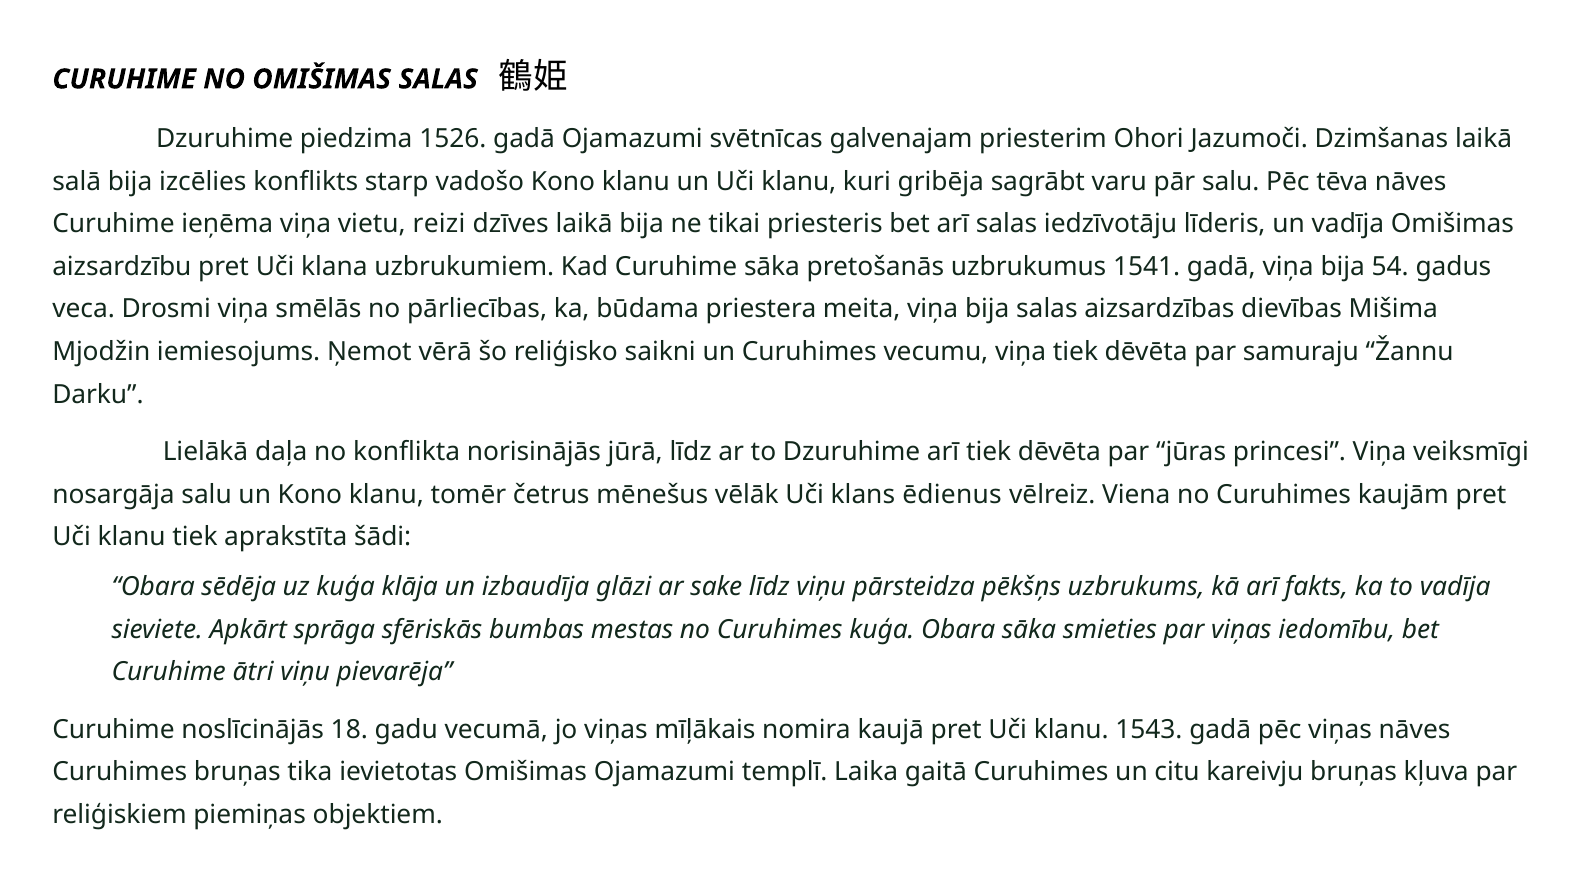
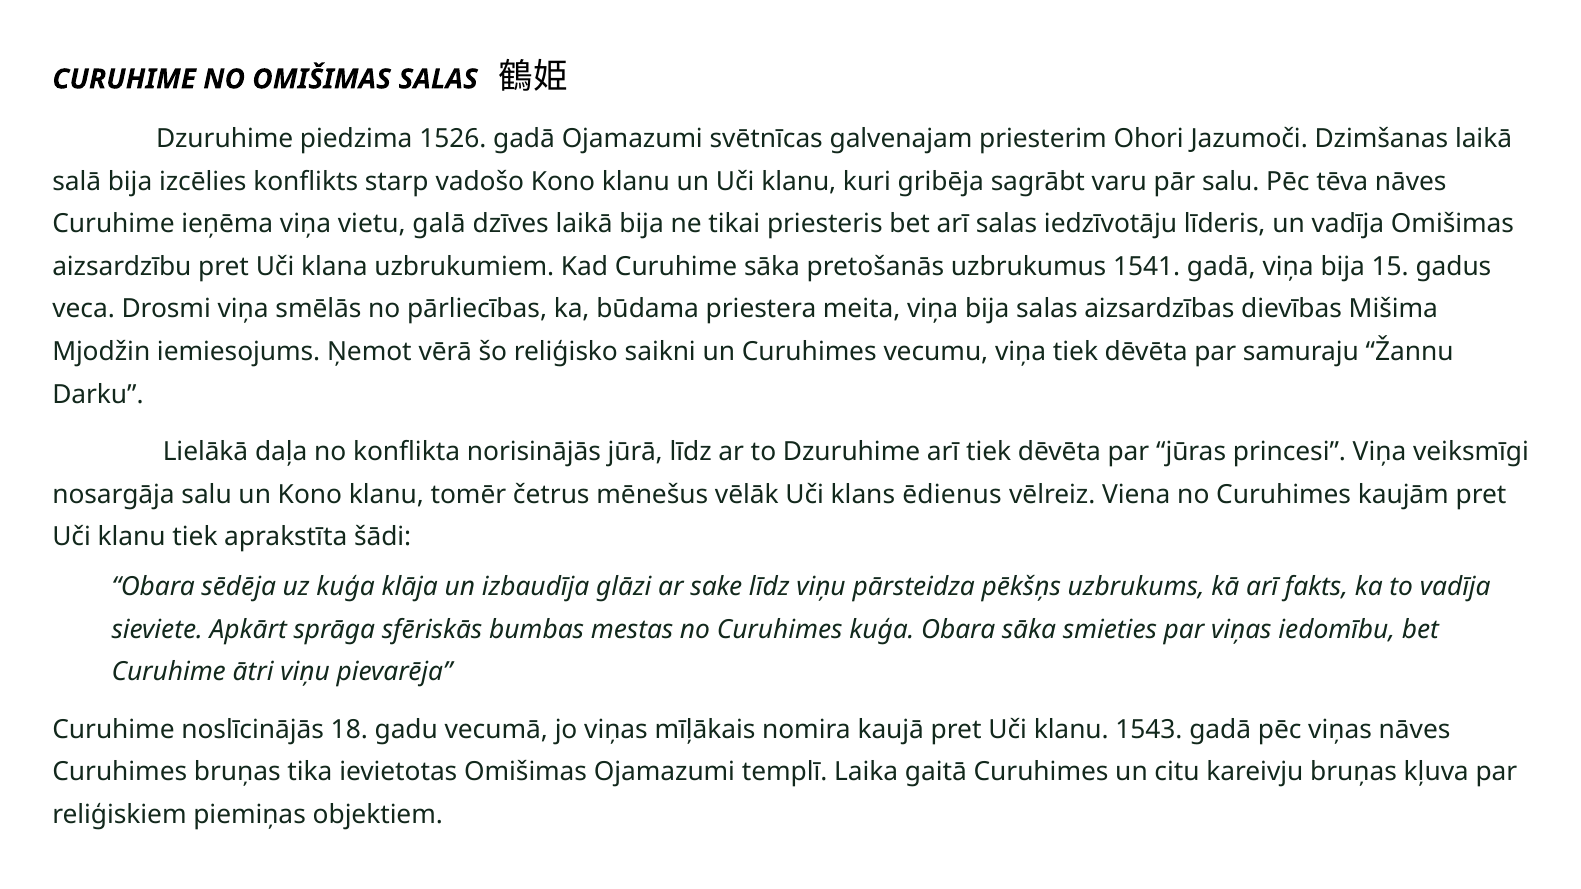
reizi: reizi -> galā
54: 54 -> 15
